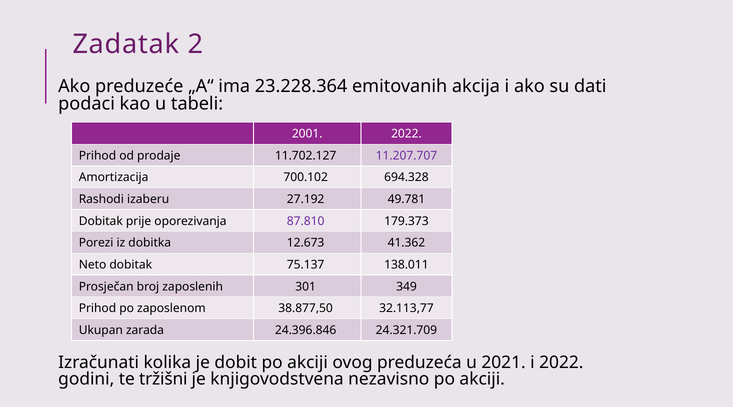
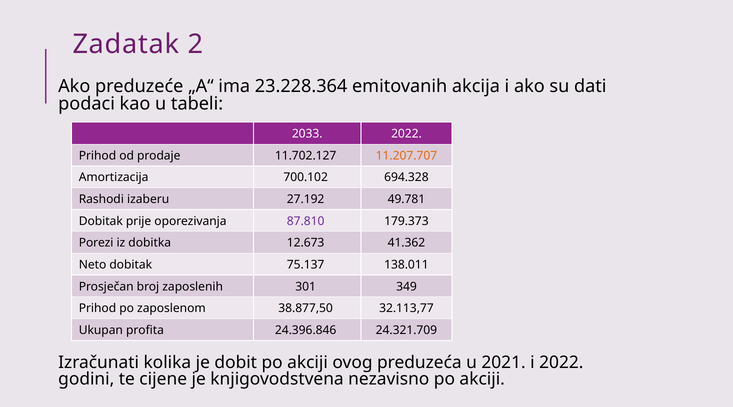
2001: 2001 -> 2033
11.207.707 colour: purple -> orange
zarada: zarada -> profita
tržišni: tržišni -> cijene
